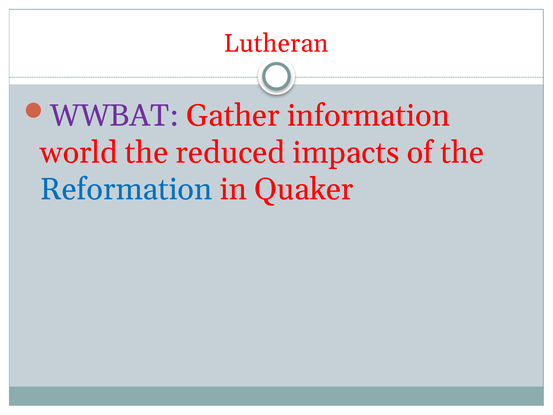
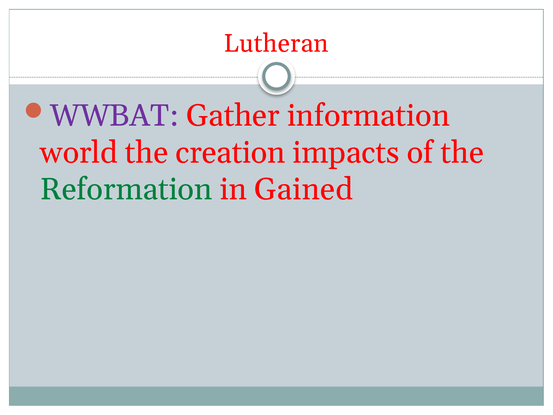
reduced: reduced -> creation
Reformation colour: blue -> green
Quaker: Quaker -> Gained
